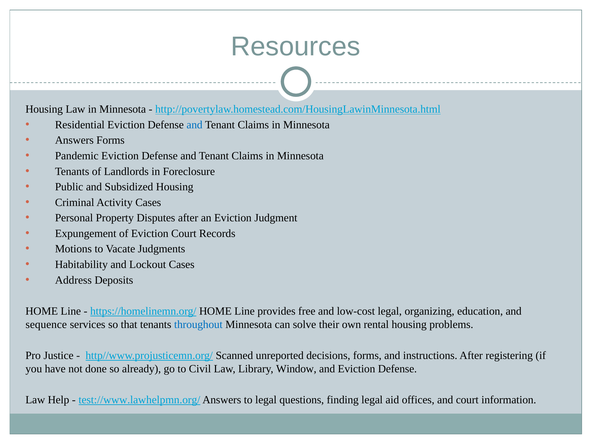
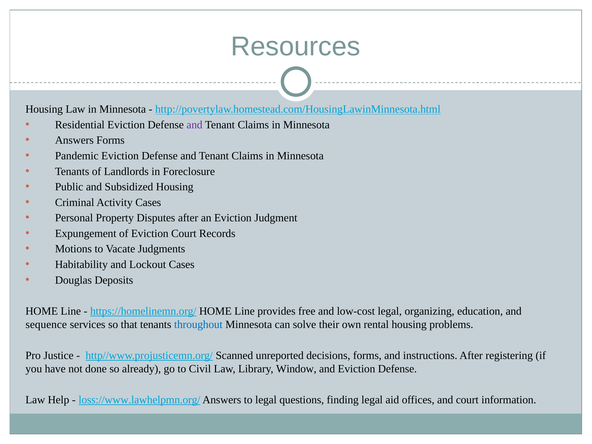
and at (195, 125) colour: blue -> purple
Address: Address -> Douglas
test://www.lawhelpmn.org/: test://www.lawhelpmn.org/ -> loss://www.lawhelpmn.org/
